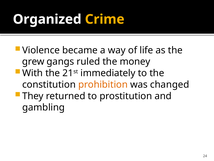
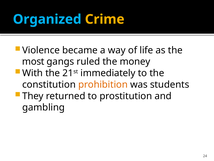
Organized colour: white -> light blue
grew: grew -> most
changed: changed -> students
